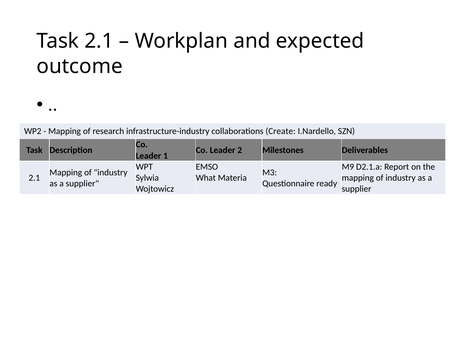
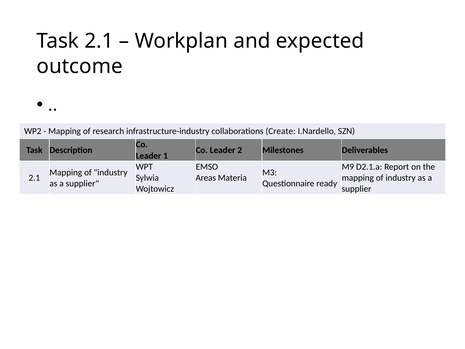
What: What -> Areas
